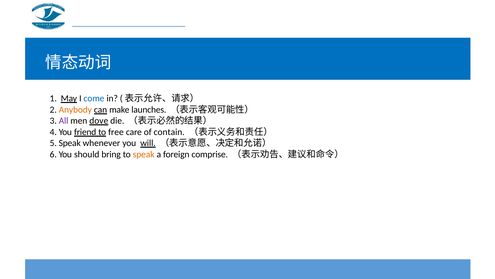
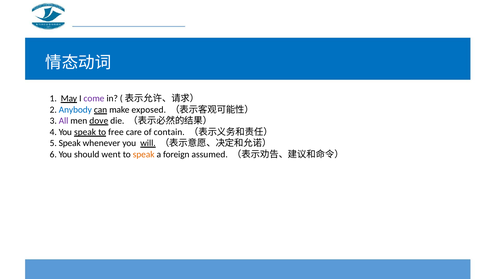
come colour: blue -> purple
Anybody colour: orange -> blue
launches: launches -> exposed
You friend: friend -> speak
bring: bring -> went
comprise: comprise -> assumed
